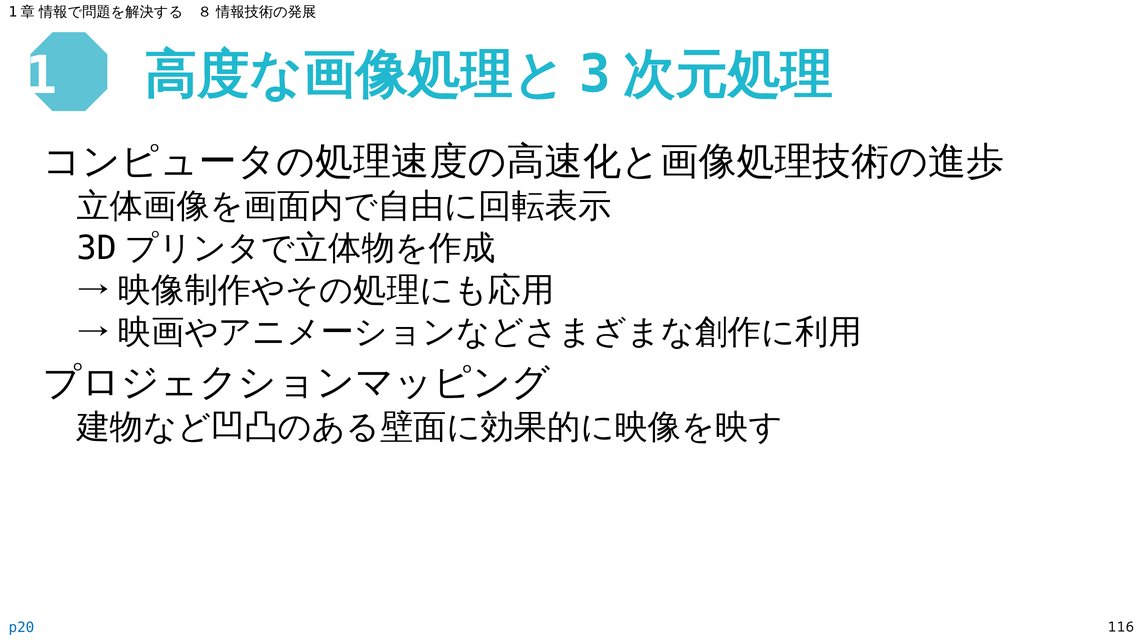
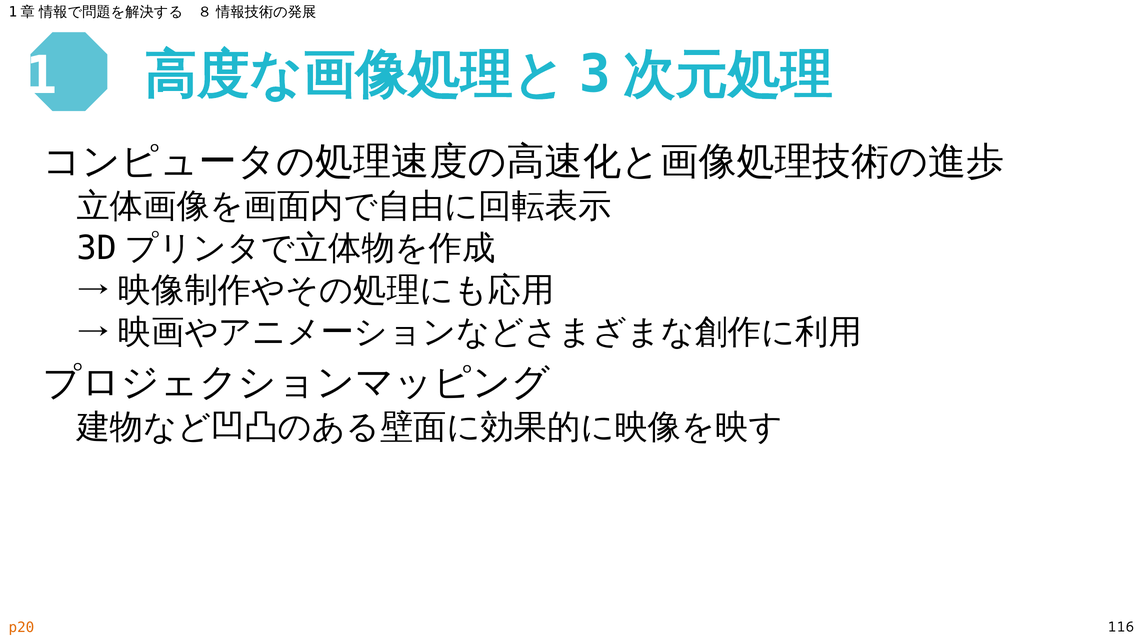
p20 colour: blue -> orange
